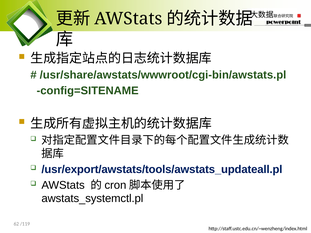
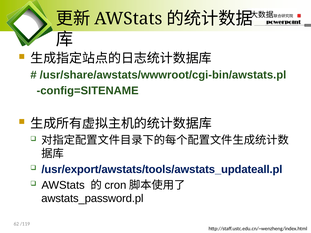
awstats_systemctl.pl: awstats_systemctl.pl -> awstats_password.pl
